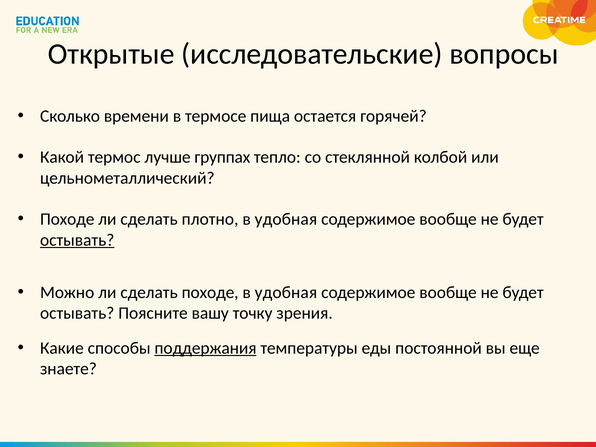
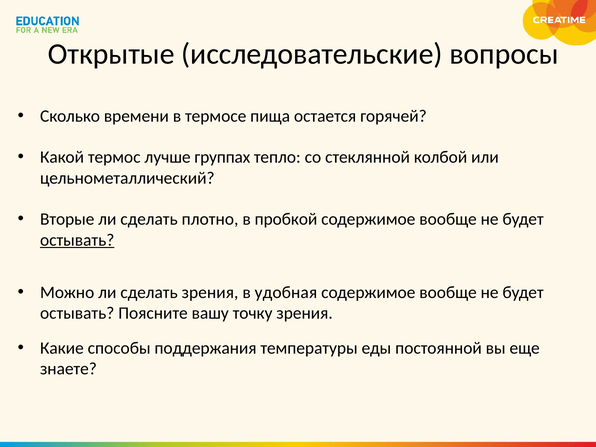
Походе at (67, 219): Походе -> Вторые
удобная at (286, 219): удобная -> пробкой
сделать походе: походе -> зрения
поддержания underline: present -> none
